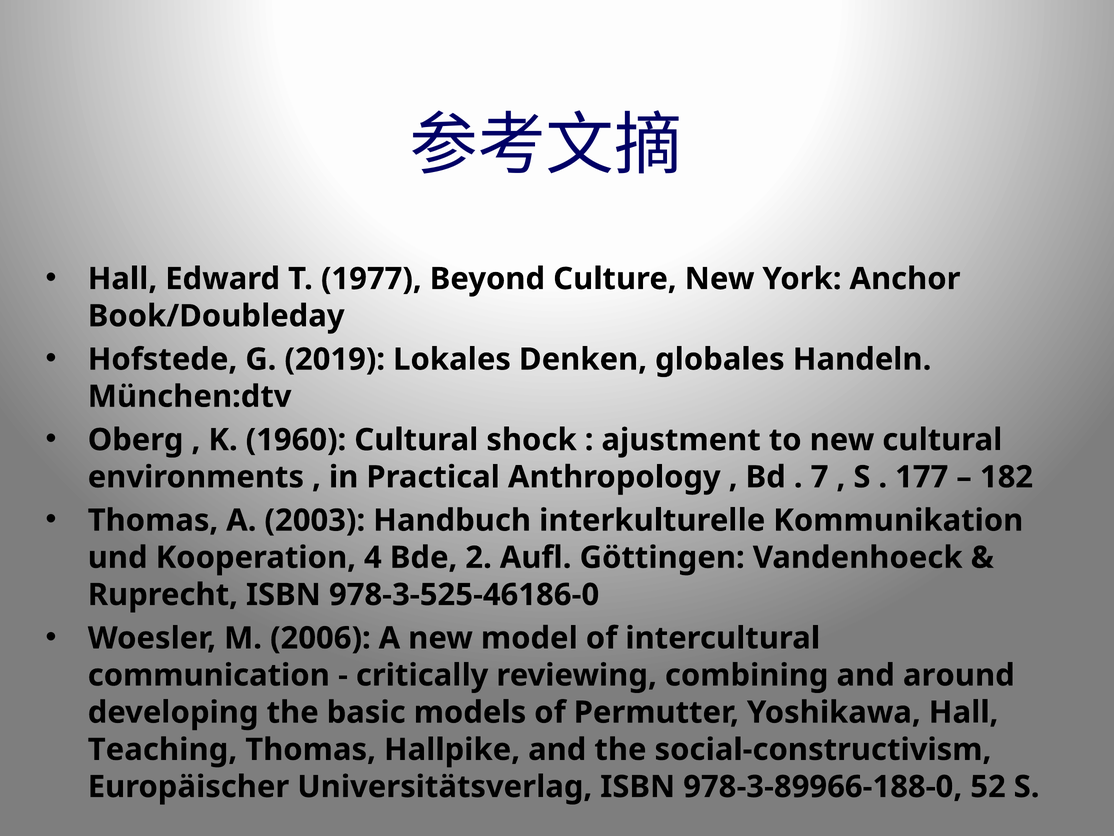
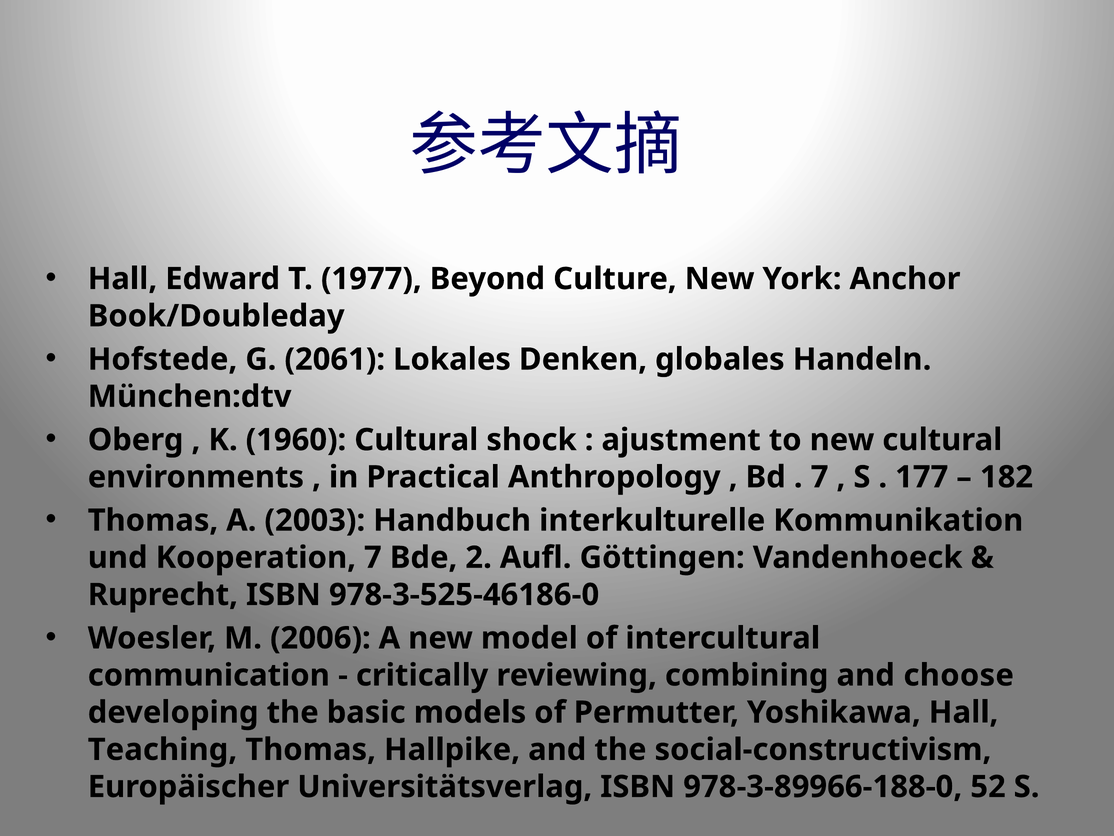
2019: 2019 -> 2061
Kooperation 4: 4 -> 7
around: around -> choose
